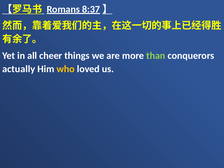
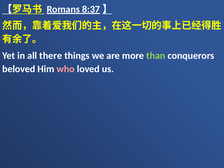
cheer: cheer -> there
actually: actually -> beloved
who colour: yellow -> pink
